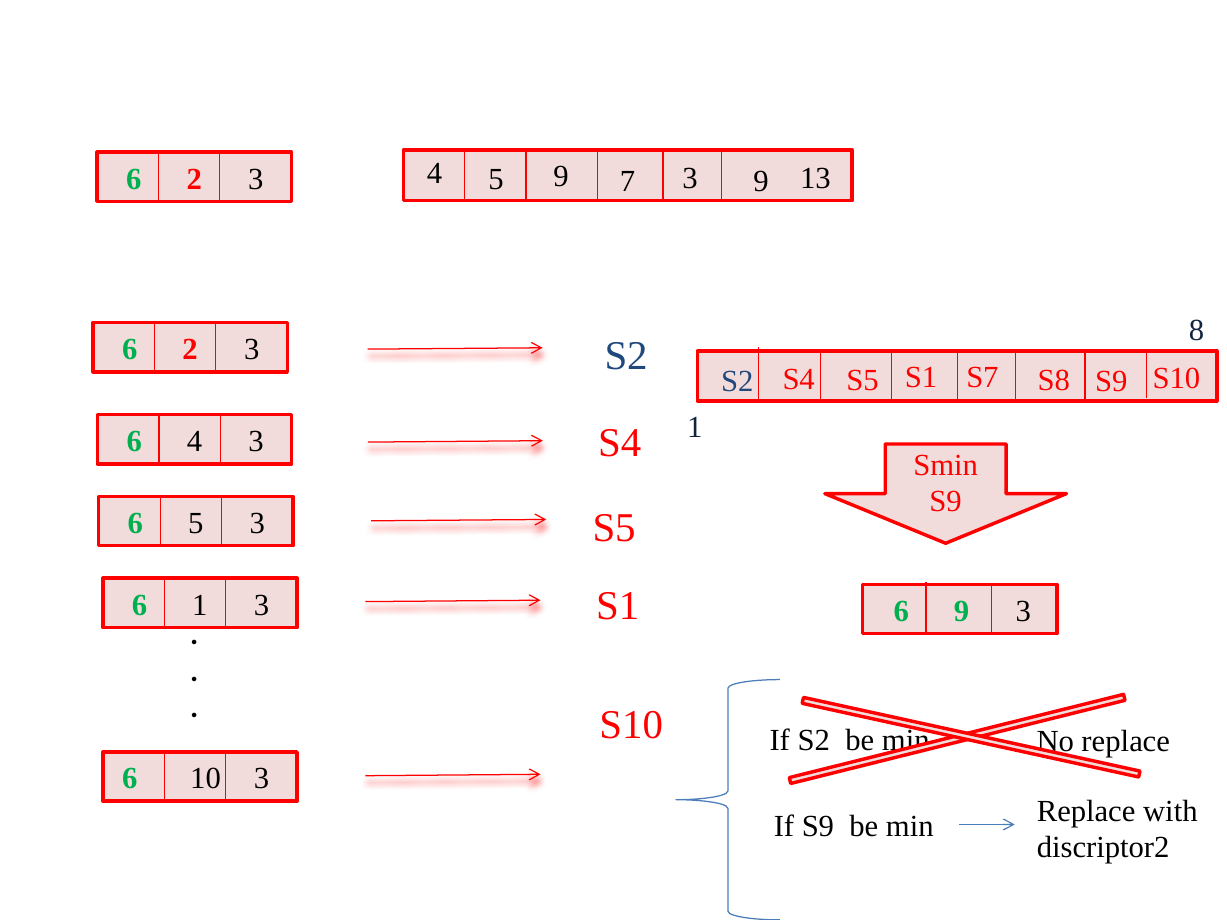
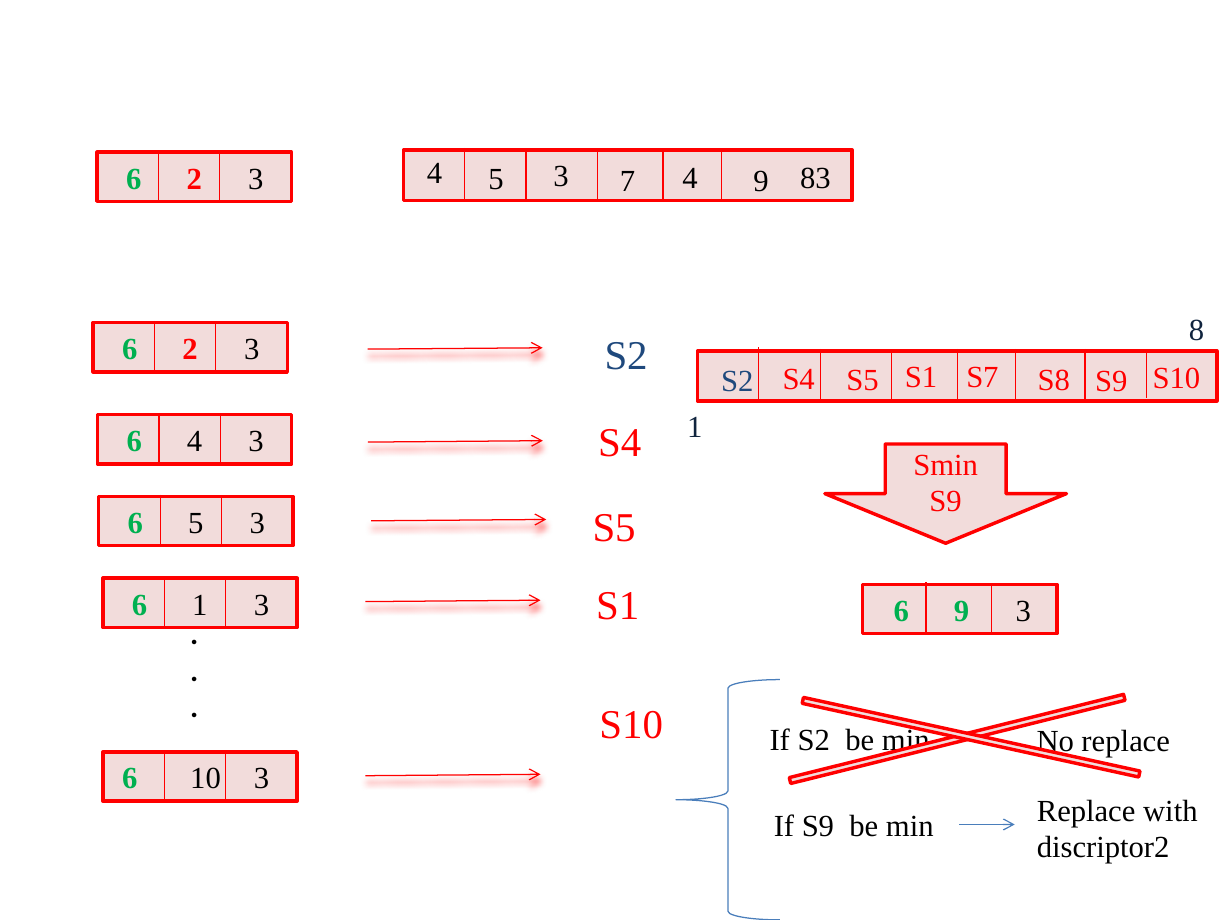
4 5 9: 9 -> 3
7 3: 3 -> 4
13: 13 -> 83
